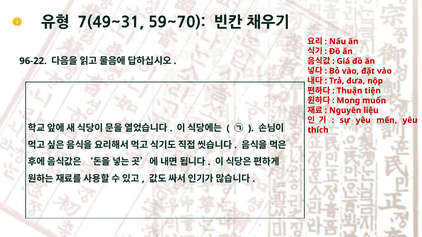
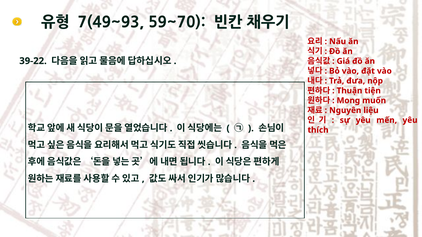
7(49~31: 7(49~31 -> 7(49~93
96-22: 96-22 -> 39-22
